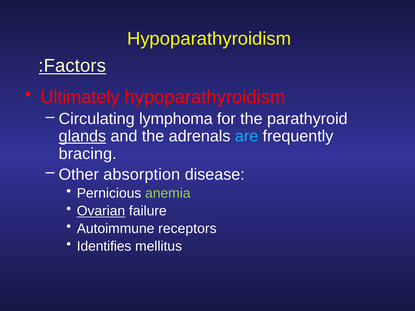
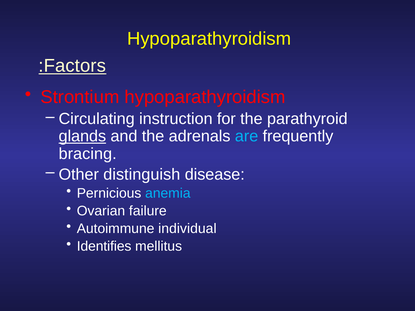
Ultimately: Ultimately -> Strontium
lymphoma: lymphoma -> instruction
absorption: absorption -> distinguish
anemia colour: light green -> light blue
Ovarian underline: present -> none
receptors: receptors -> individual
